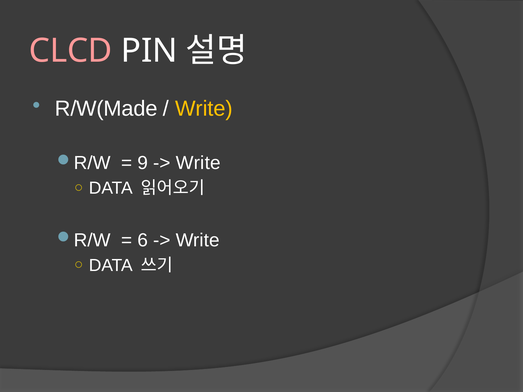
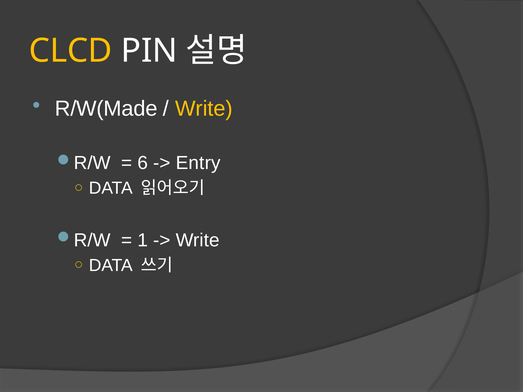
CLCD colour: pink -> yellow
9: 9 -> 6
Write at (198, 163): Write -> Entry
6: 6 -> 1
